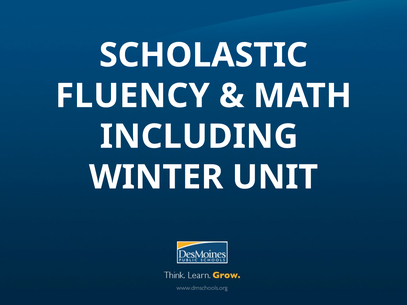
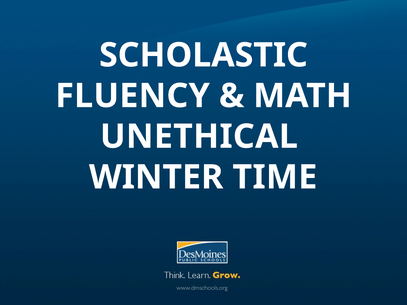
INCLUDING: INCLUDING -> UNETHICAL
UNIT: UNIT -> TIME
